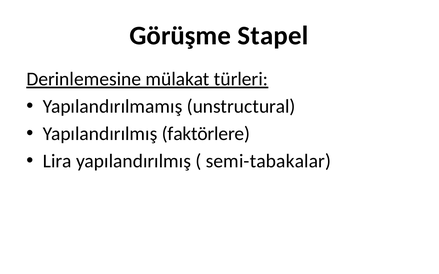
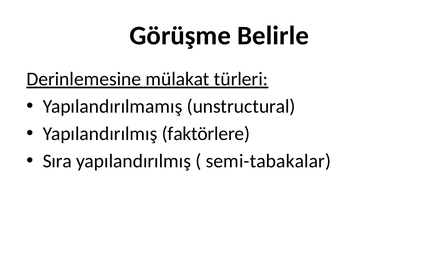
Stapel: Stapel -> Belirle
Lira: Lira -> Sıra
